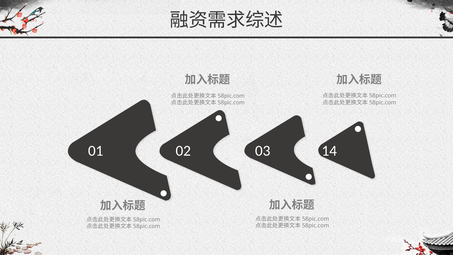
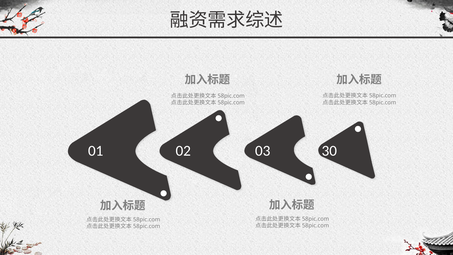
14: 14 -> 30
